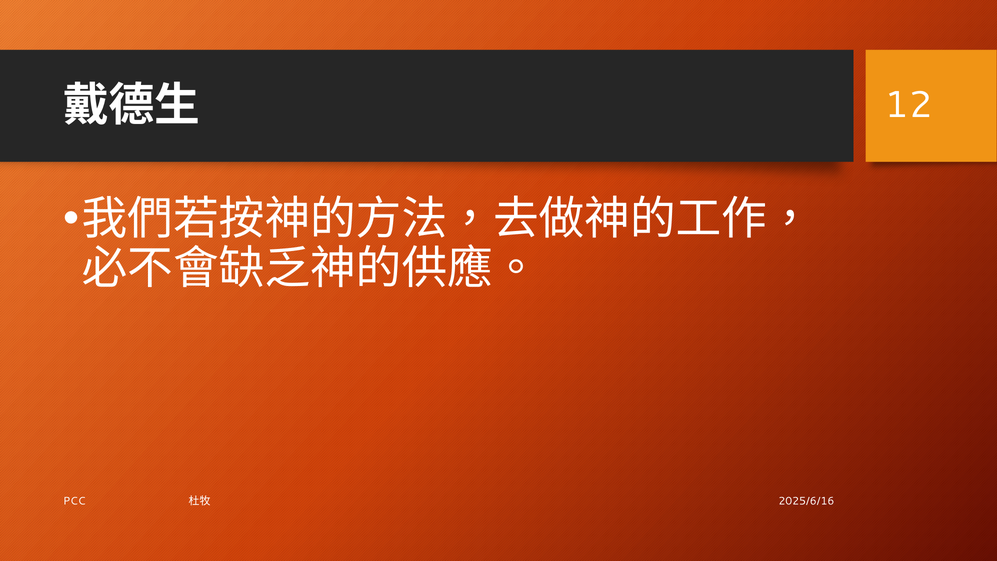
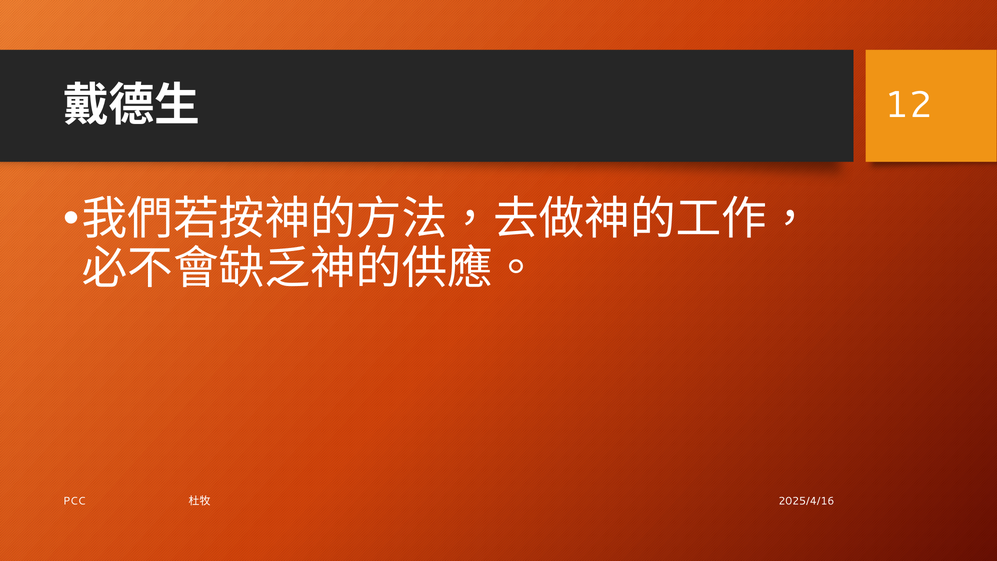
2025/6/16: 2025/6/16 -> 2025/4/16
